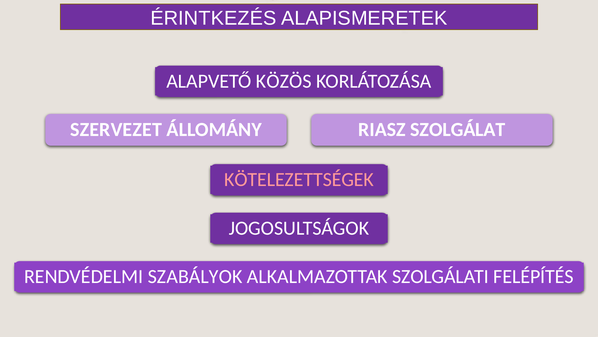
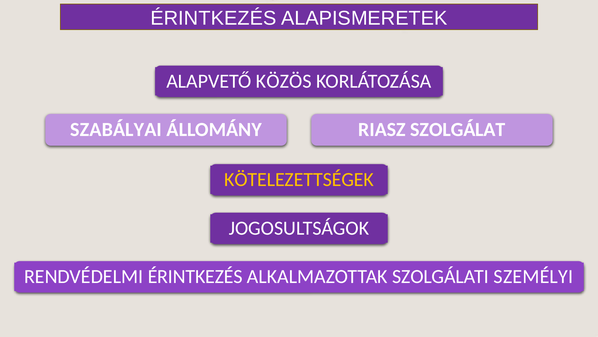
SZERVEZET: SZERVEZET -> SZABÁLYAI
KÖTELEZETTSÉGEK colour: pink -> yellow
RENDVÉDELMI SZABÁLYOK: SZABÁLYOK -> ÉRINTKEZÉS
FELÉPÍTÉS: FELÉPÍTÉS -> SZEMÉLYI
